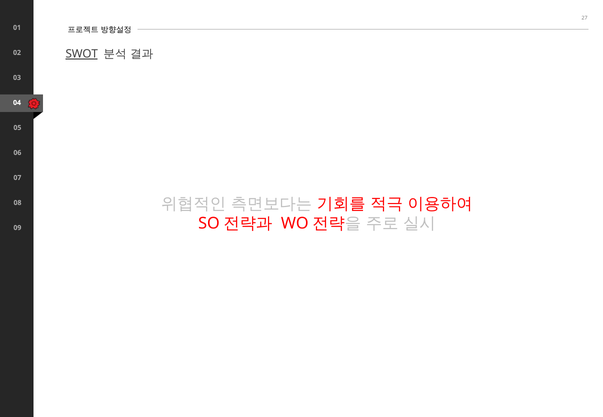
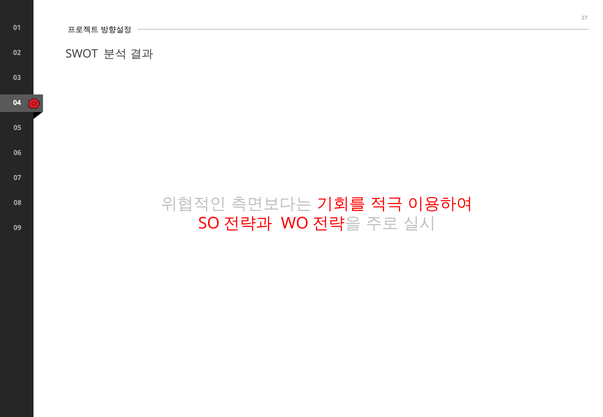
SWOT underline: present -> none
